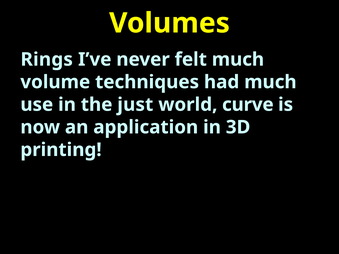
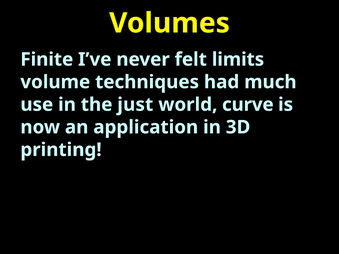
Rings: Rings -> Finite
felt much: much -> limits
